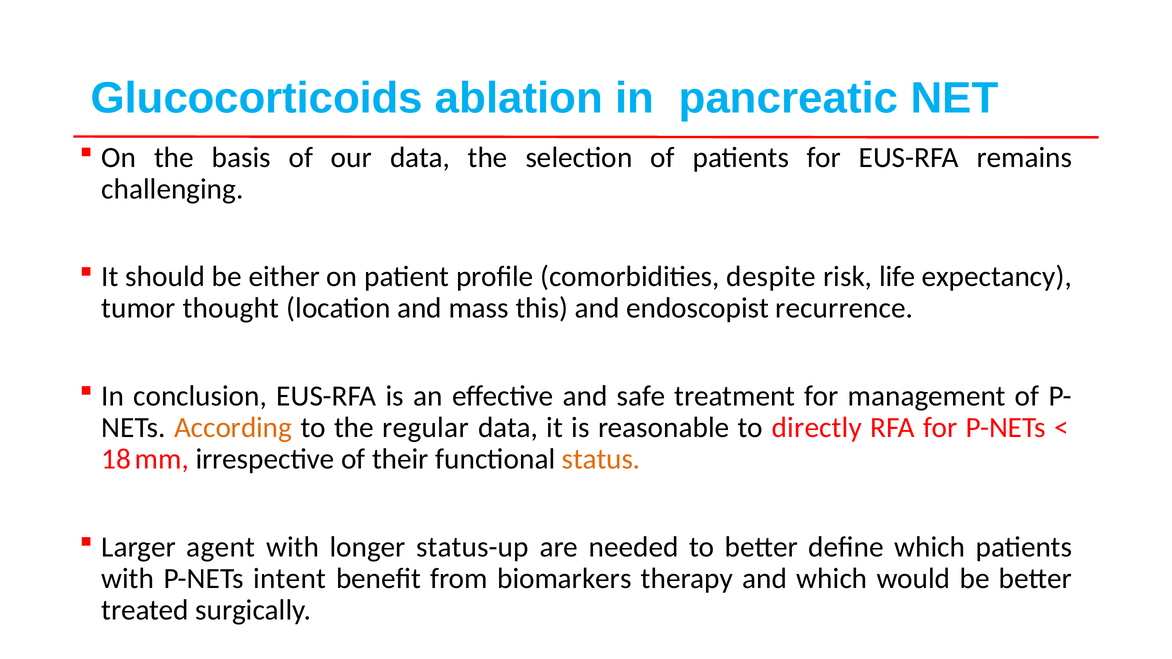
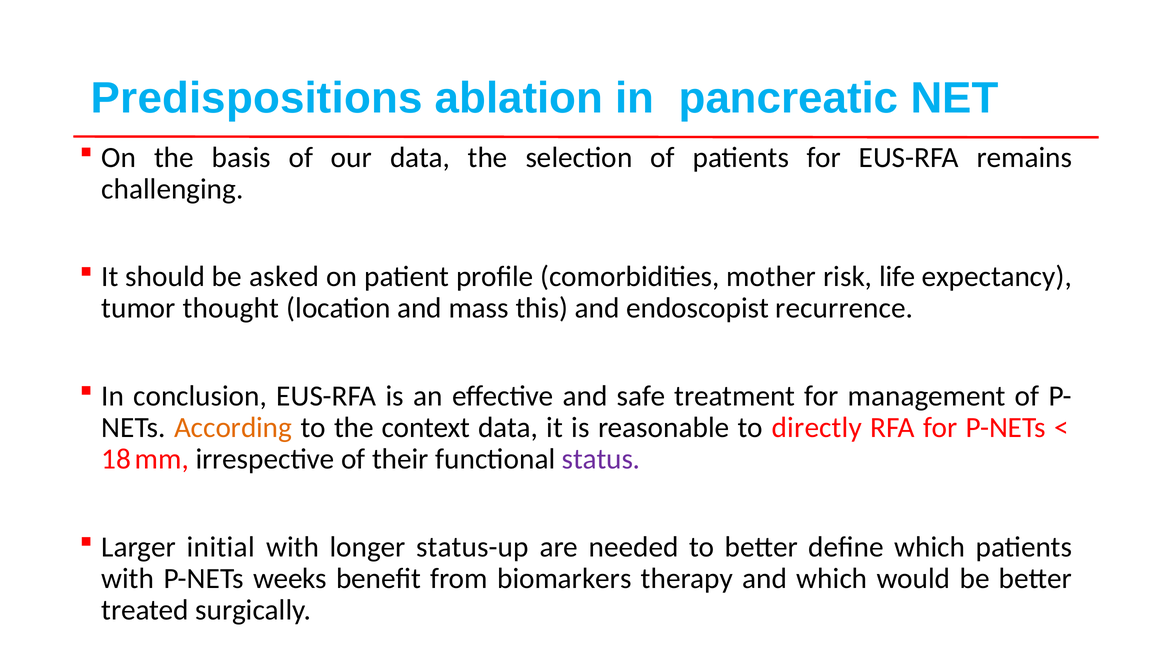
Glucocorticoids: Glucocorticoids -> Predispositions
either: either -> asked
despite: despite -> mother
regular: regular -> context
status colour: orange -> purple
agent: agent -> initial
intent: intent -> weeks
